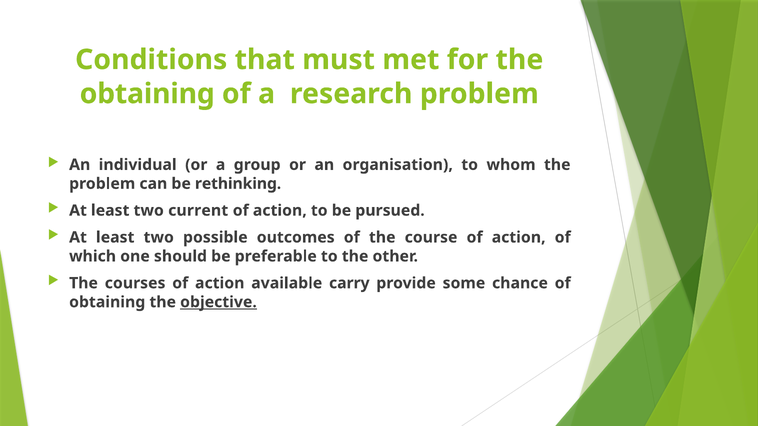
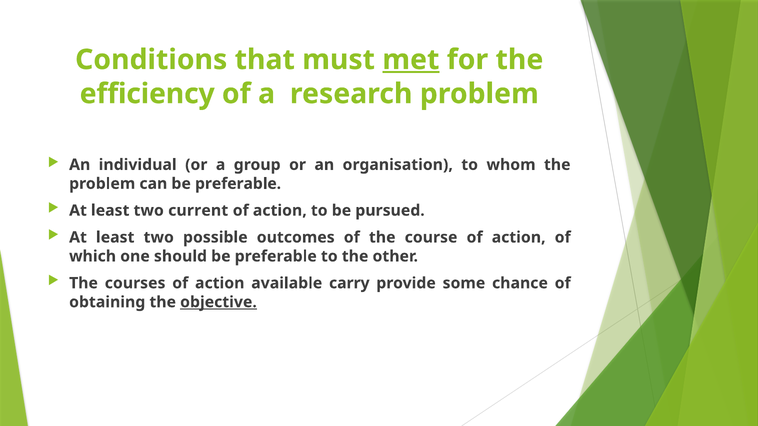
met underline: none -> present
obtaining at (147, 94): obtaining -> efficiency
can be rethinking: rethinking -> preferable
